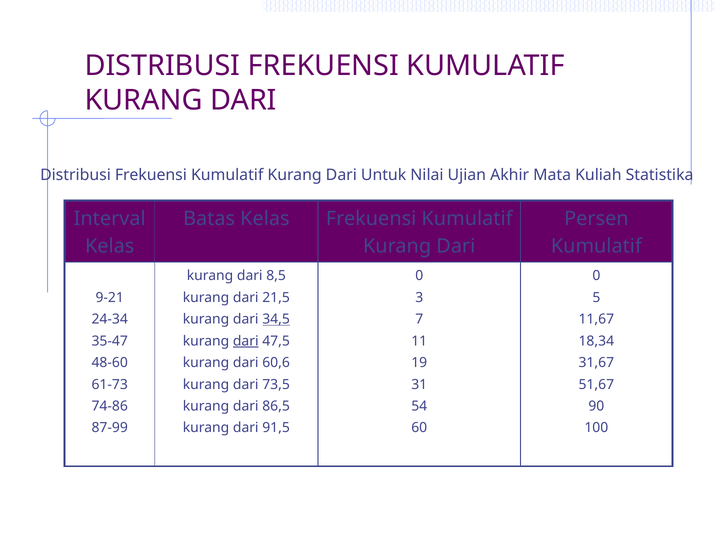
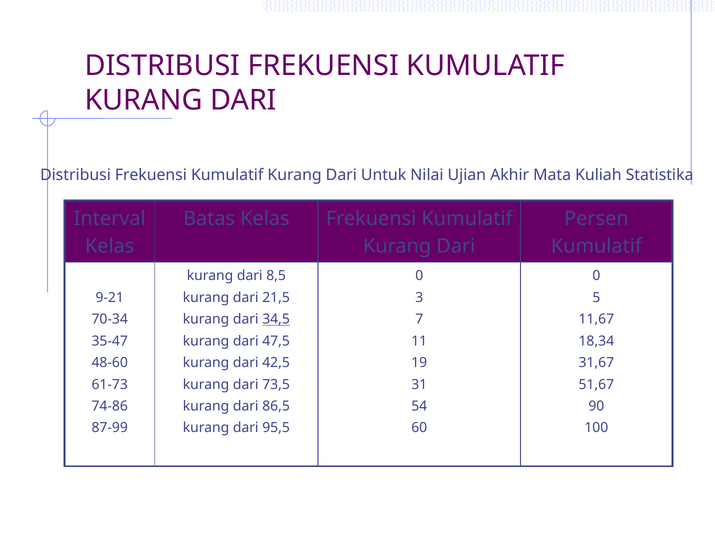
24-34: 24-34 -> 70-34
dari at (246, 341) underline: present -> none
60,6: 60,6 -> 42,5
91,5: 91,5 -> 95,5
